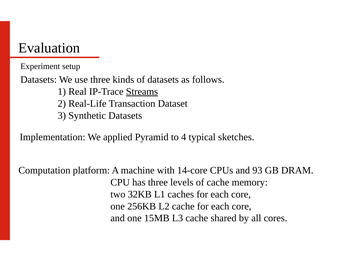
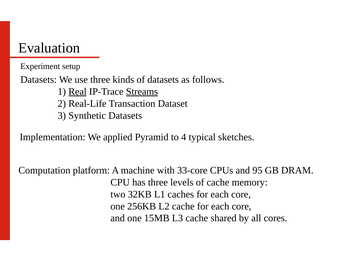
Real underline: none -> present
14-core: 14-core -> 33-core
93: 93 -> 95
